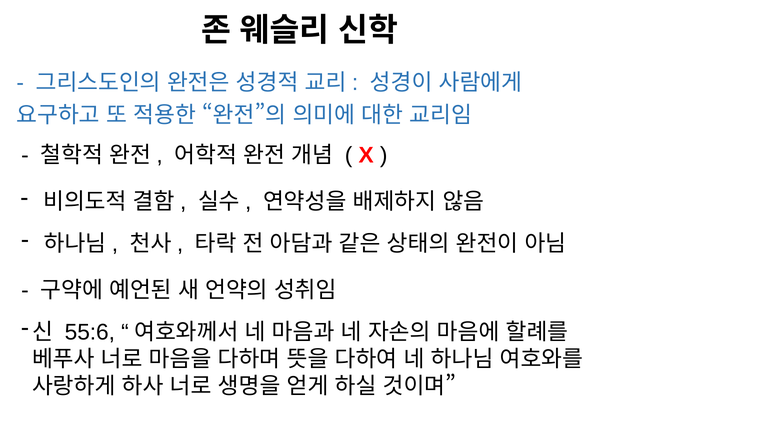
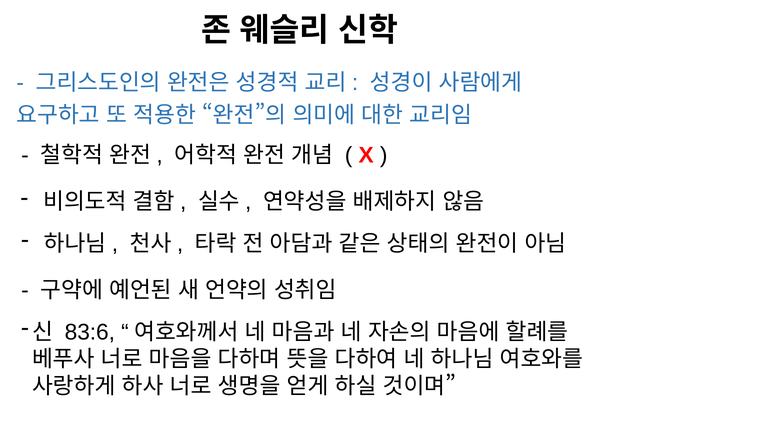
55:6: 55:6 -> 83:6
